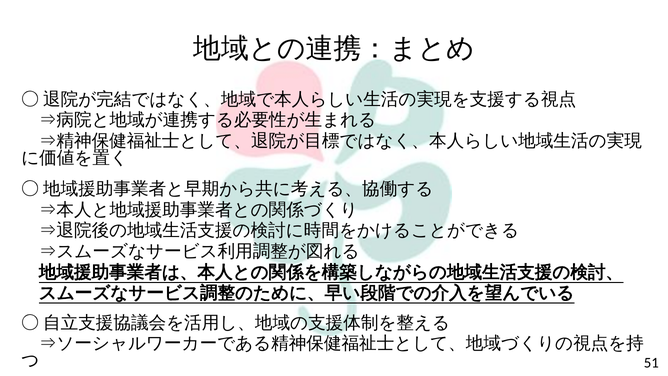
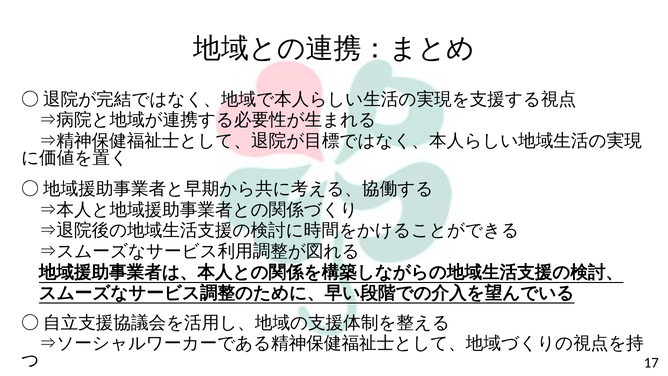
51: 51 -> 17
